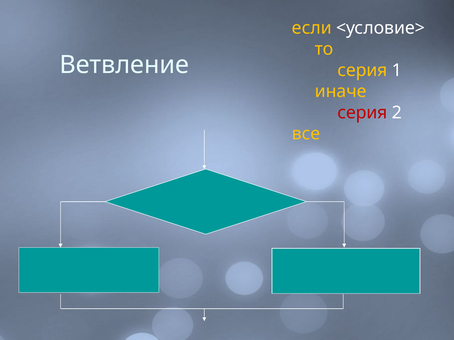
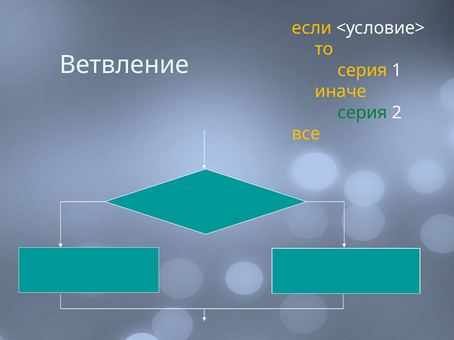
серия at (362, 113) colour: red -> green
